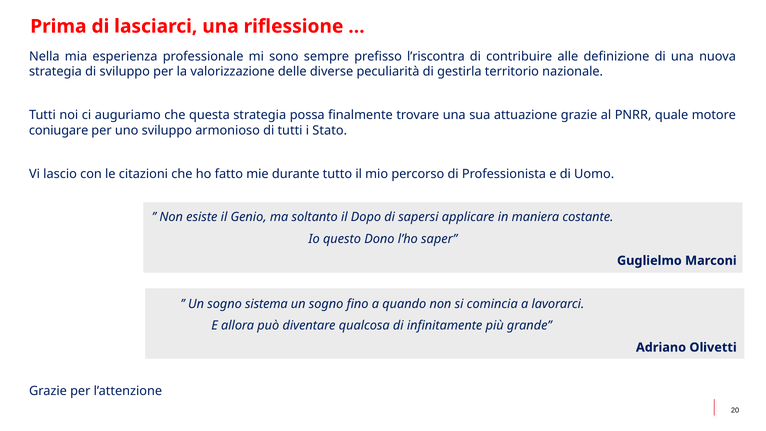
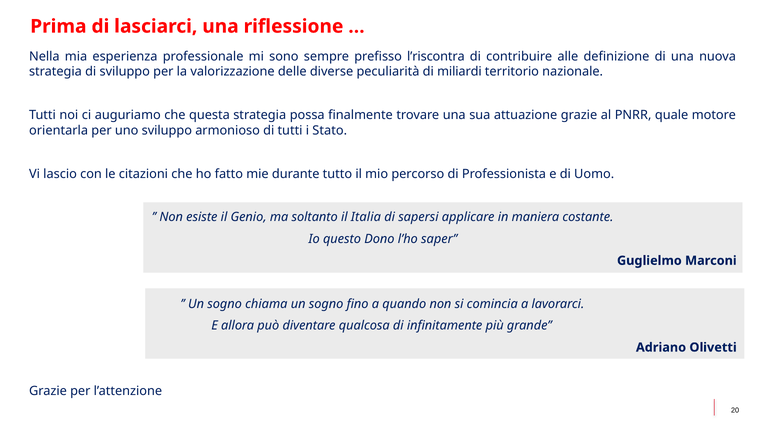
gestirla: gestirla -> miliardi
coniugare: coniugare -> orientarla
Dopo: Dopo -> Italia
sistema: sistema -> chiama
